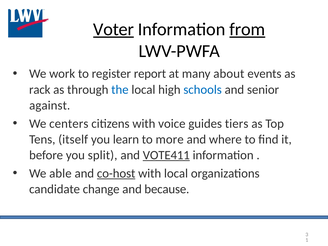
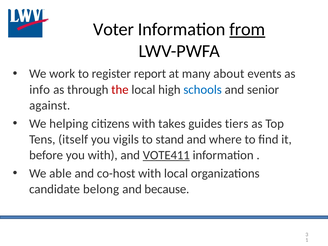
Voter underline: present -> none
rack: rack -> info
the colour: blue -> red
centers: centers -> helping
voice: voice -> takes
learn: learn -> vigils
more: more -> stand
you split: split -> with
co-host underline: present -> none
change: change -> belong
